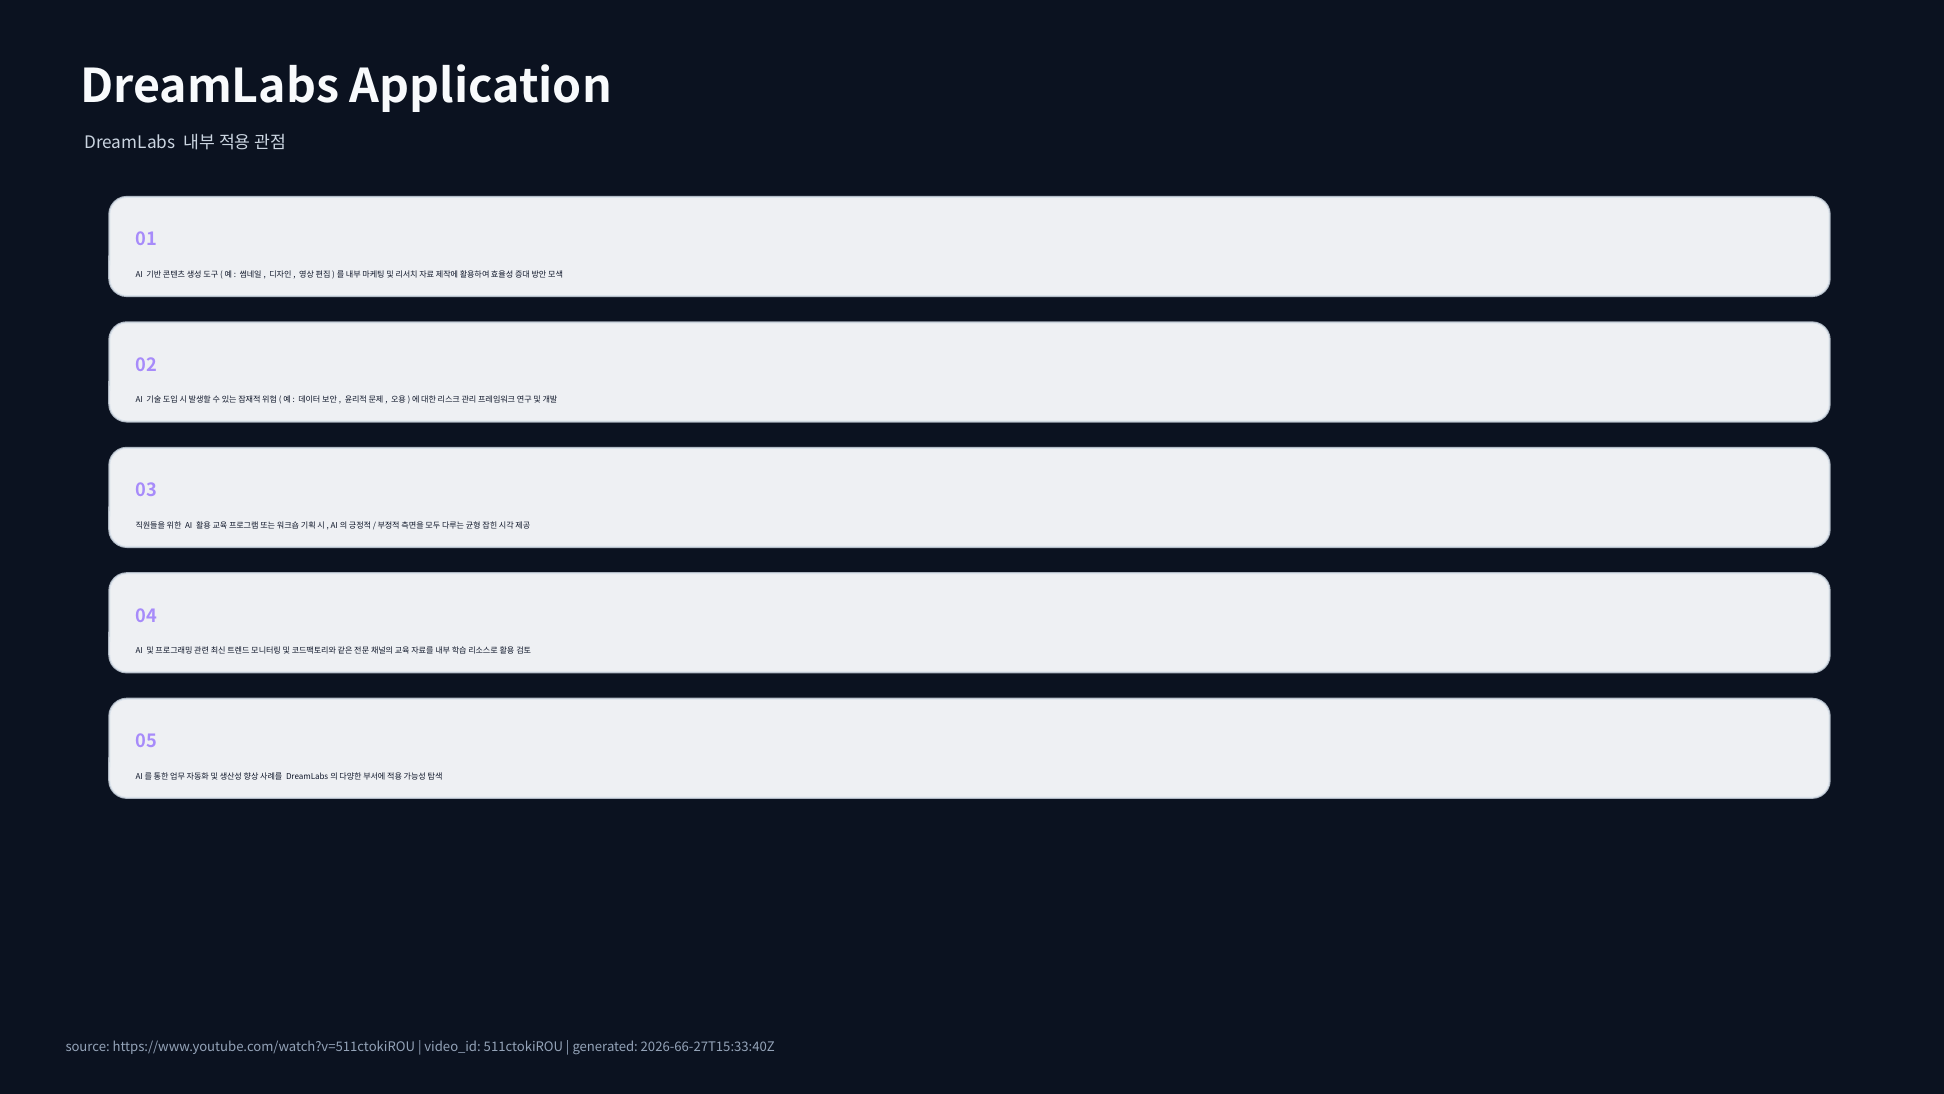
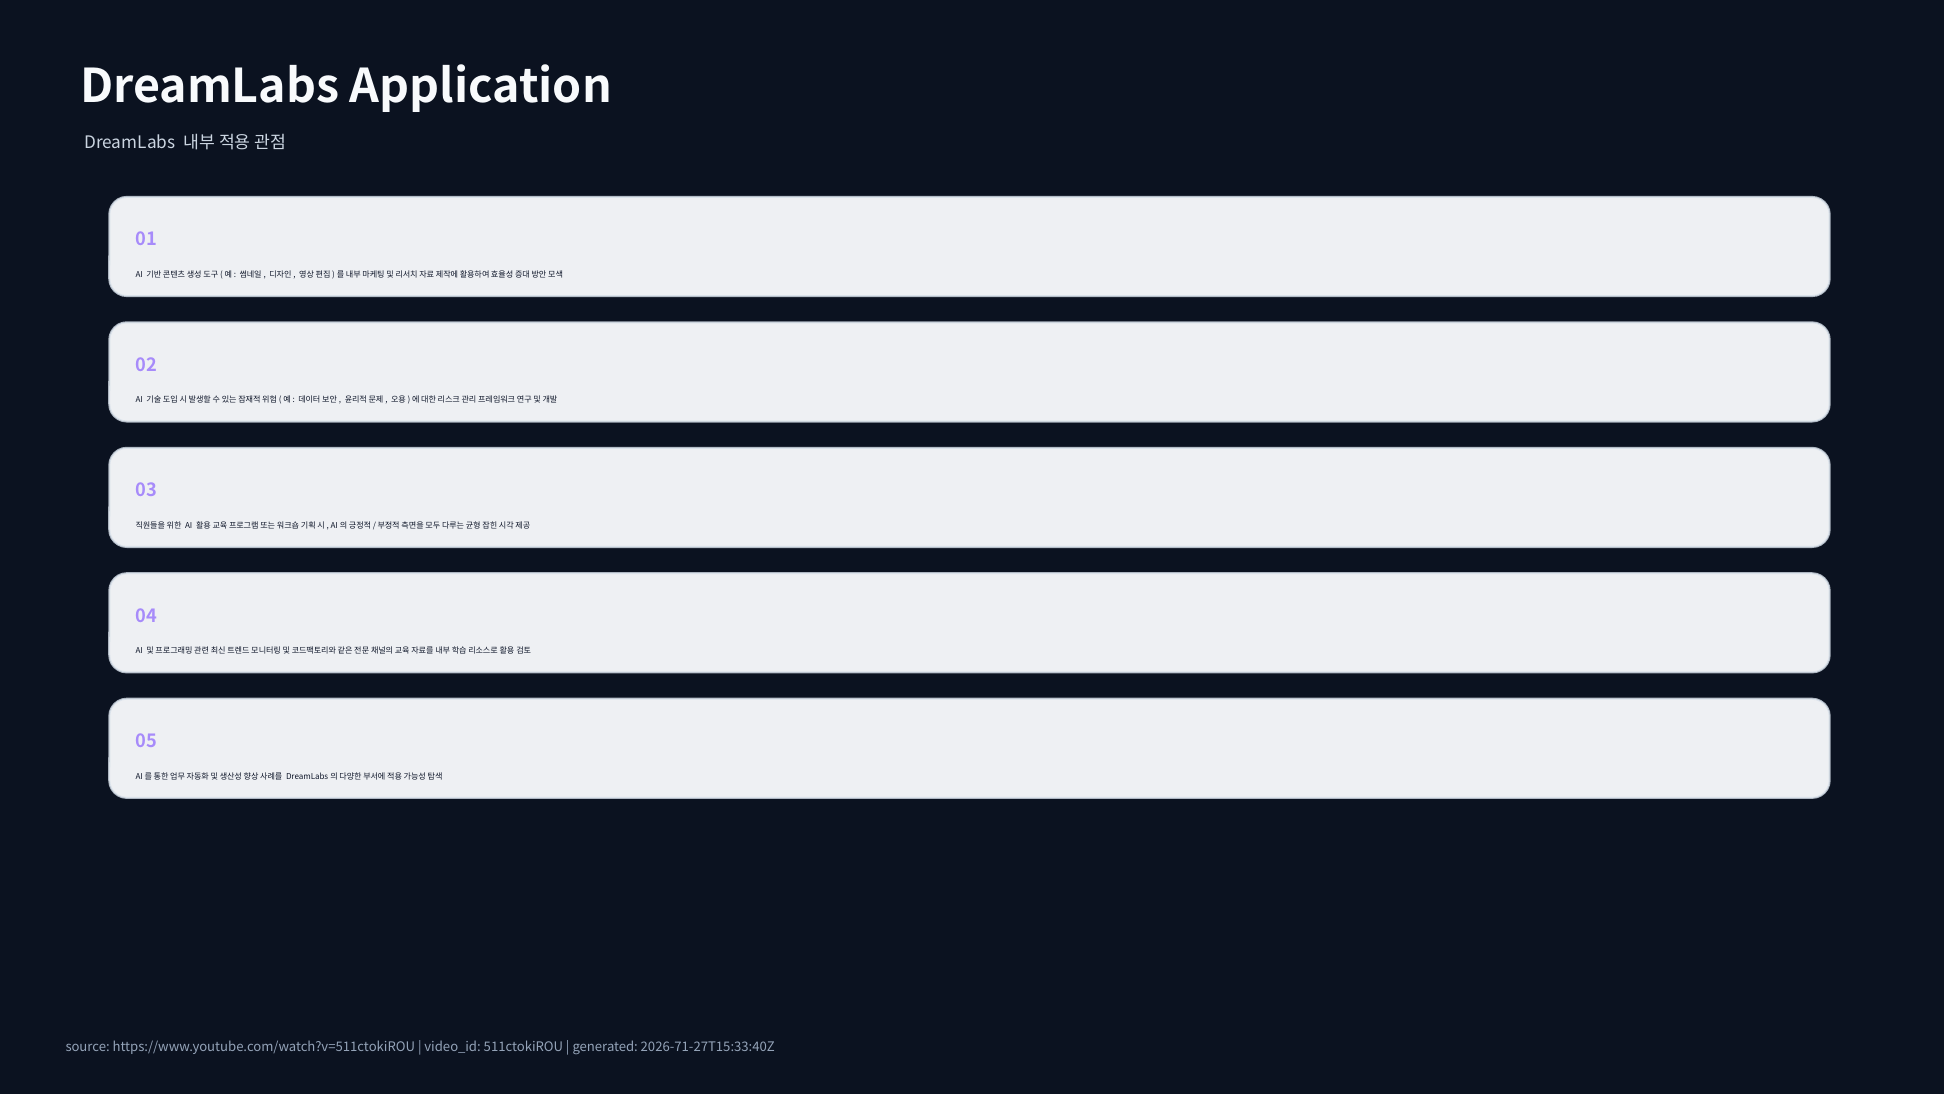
2026-66-27T15:33:40Z: 2026-66-27T15:33:40Z -> 2026-71-27T15:33:40Z
